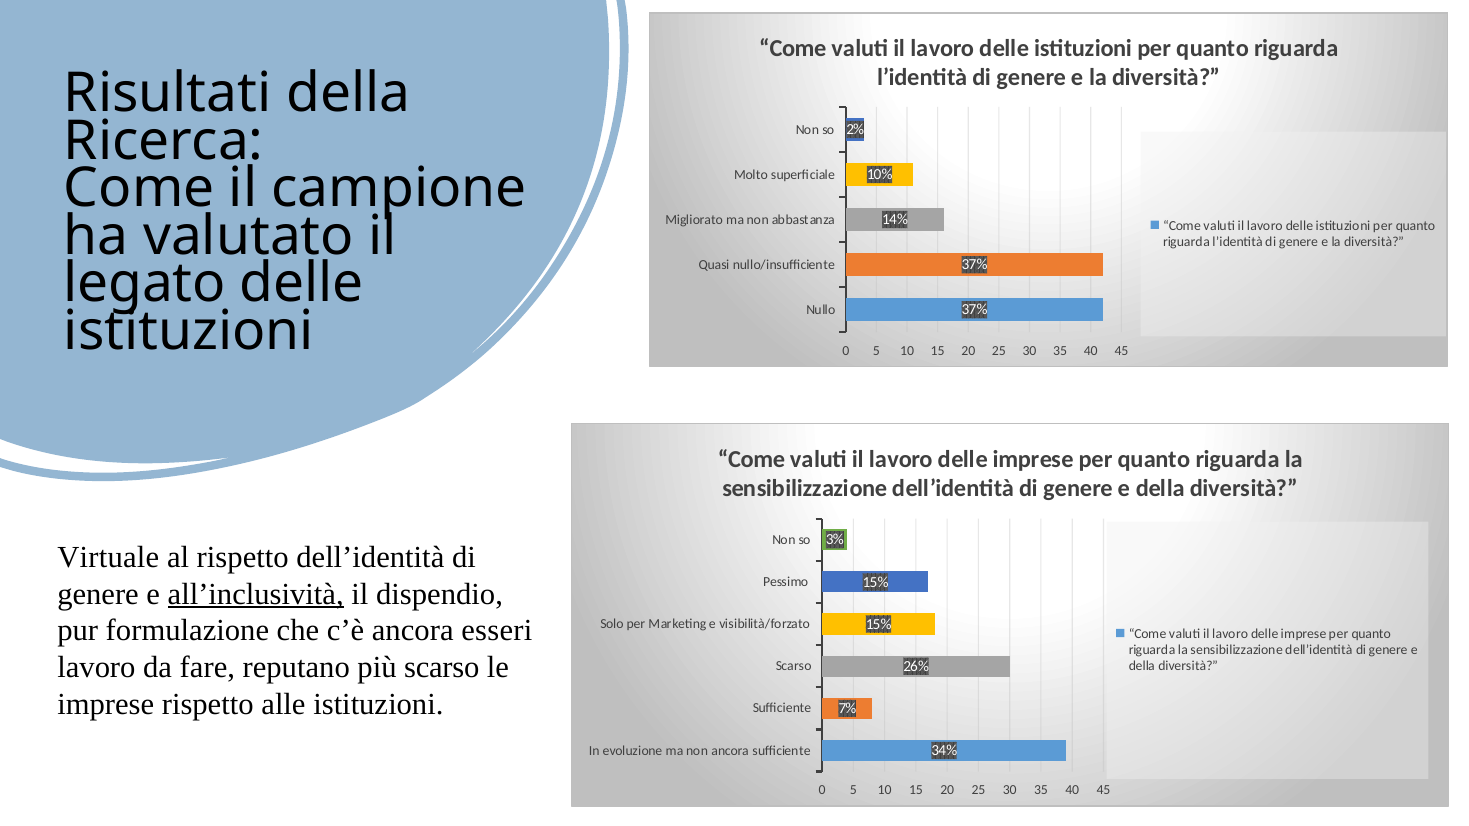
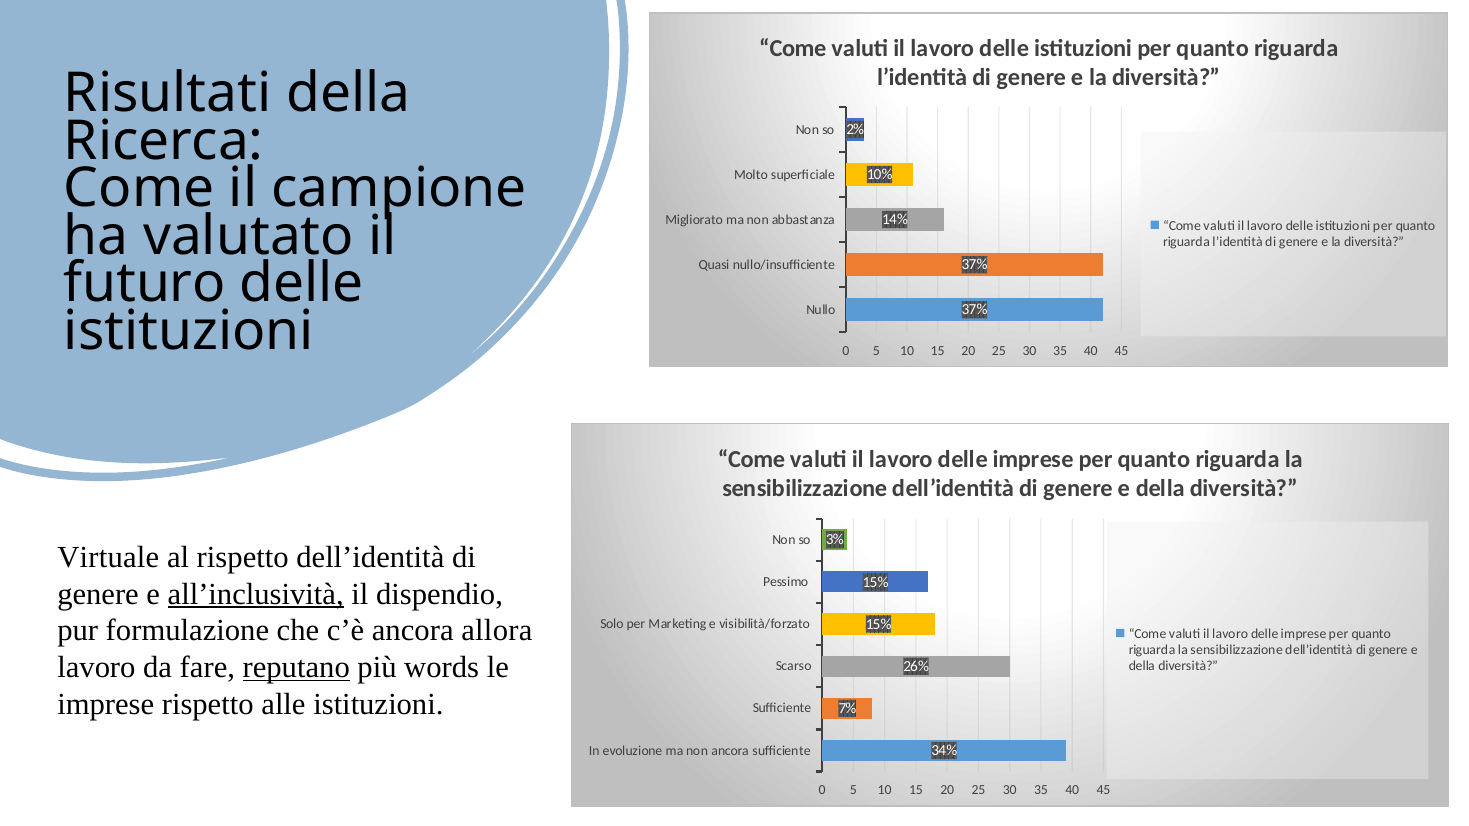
legato: legato -> futuro
esseri: esseri -> allora
reputano underline: none -> present
più scarso: scarso -> words
